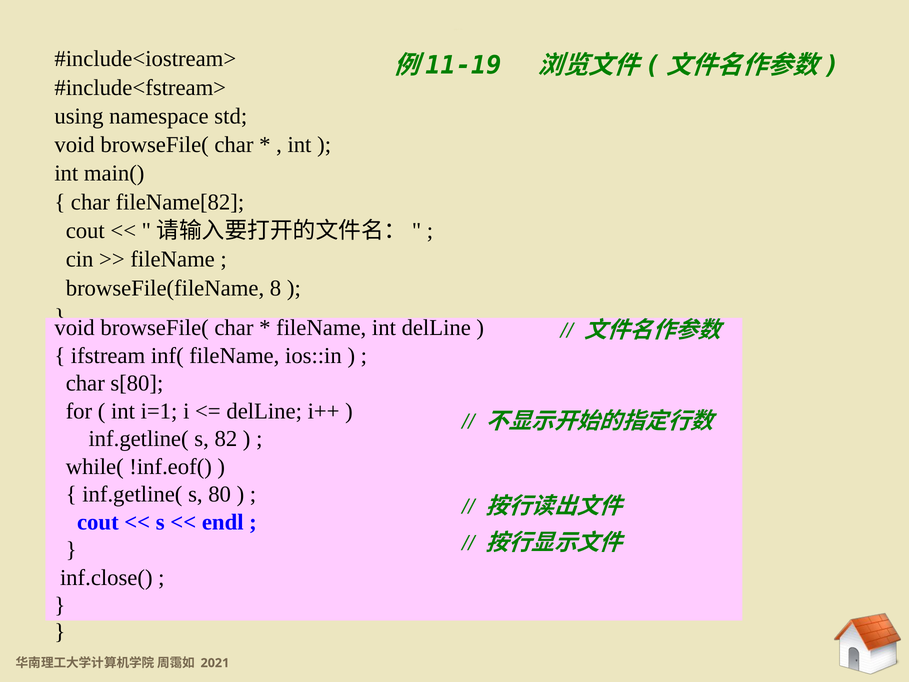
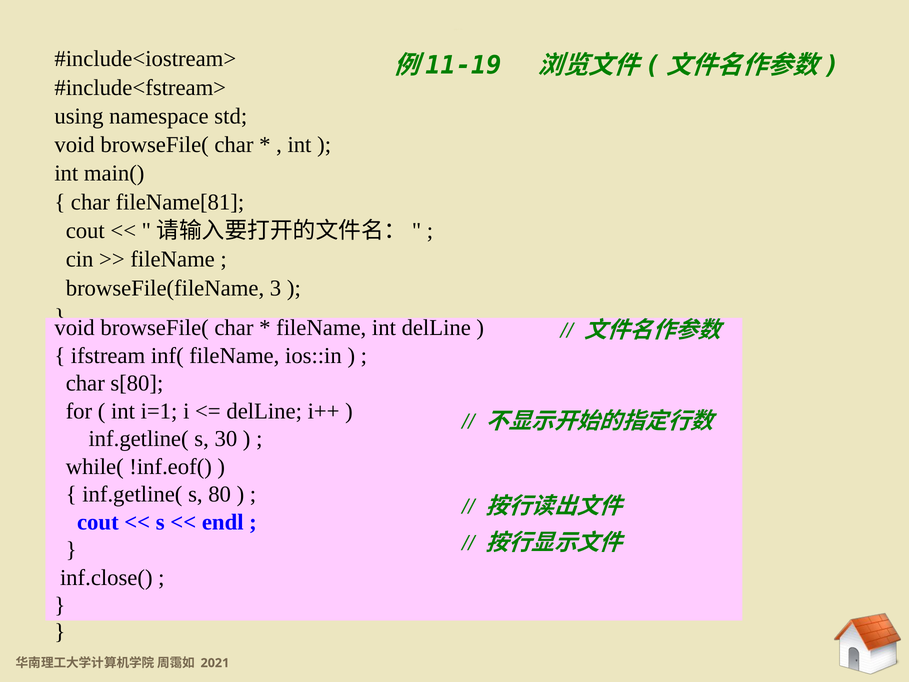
fileName[82: fileName[82 -> fileName[81
browseFile(fileName 8: 8 -> 3
82: 82 -> 30
